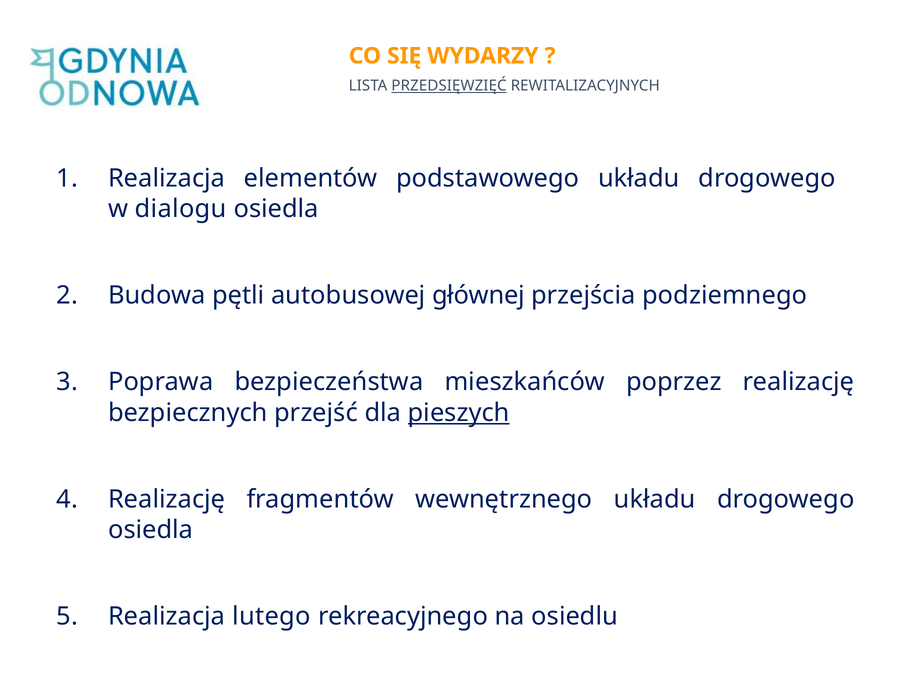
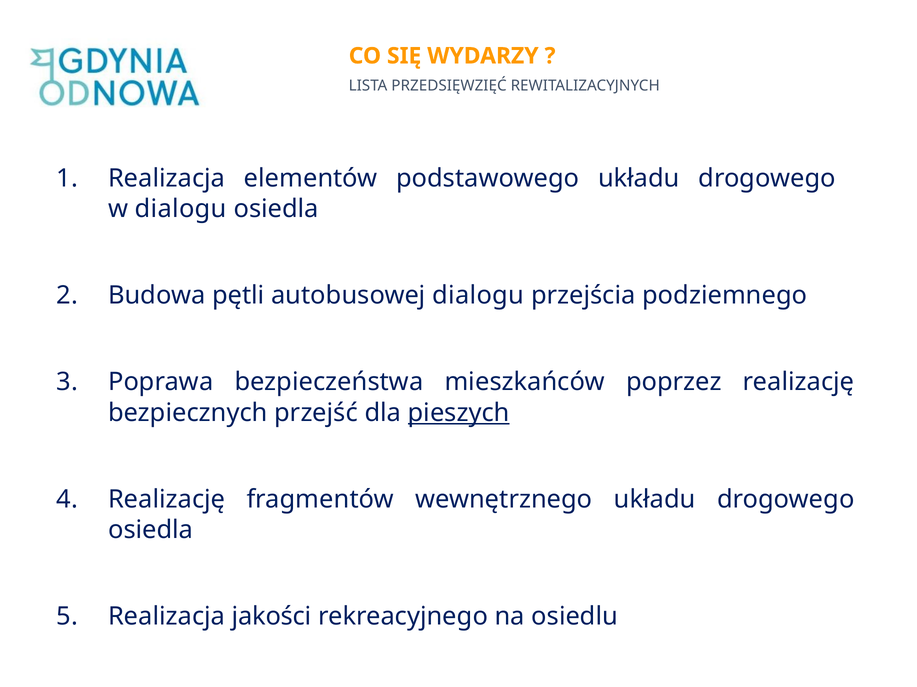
PRZEDSIĘWZIĘĆ underline: present -> none
autobusowej głównej: głównej -> dialogu
lutego: lutego -> jakości
